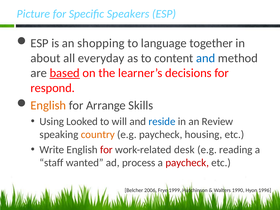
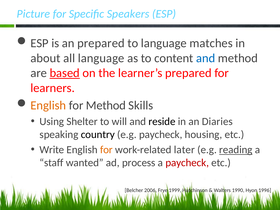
an shopping: shopping -> prepared
together: together -> matches
all everyday: everyday -> language
learner’s decisions: decisions -> prepared
respond: respond -> learners
for Arrange: Arrange -> Method
Looked: Looked -> Shelter
reside colour: blue -> black
Review: Review -> Diaries
country colour: orange -> black
for at (106, 150) colour: red -> orange
desk: desk -> later
reading underline: none -> present
